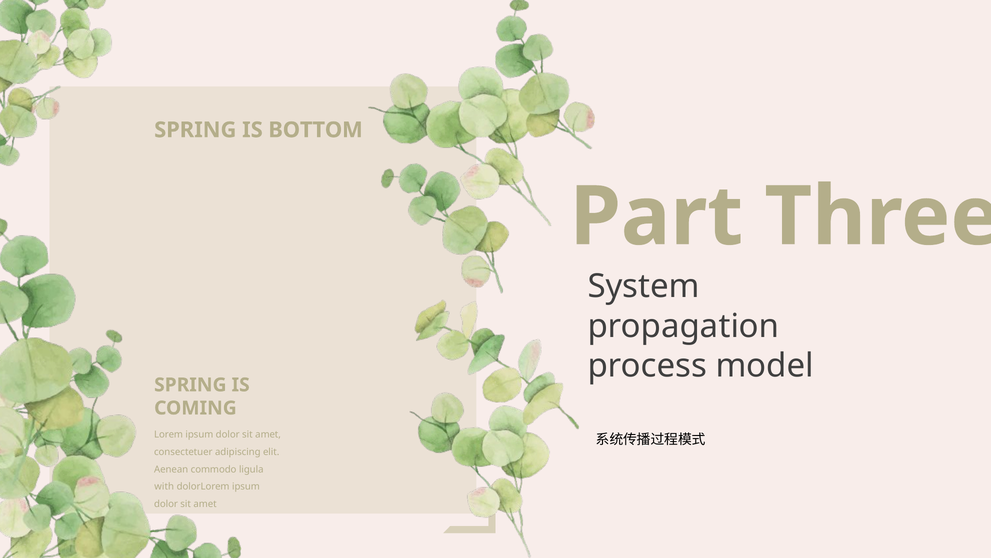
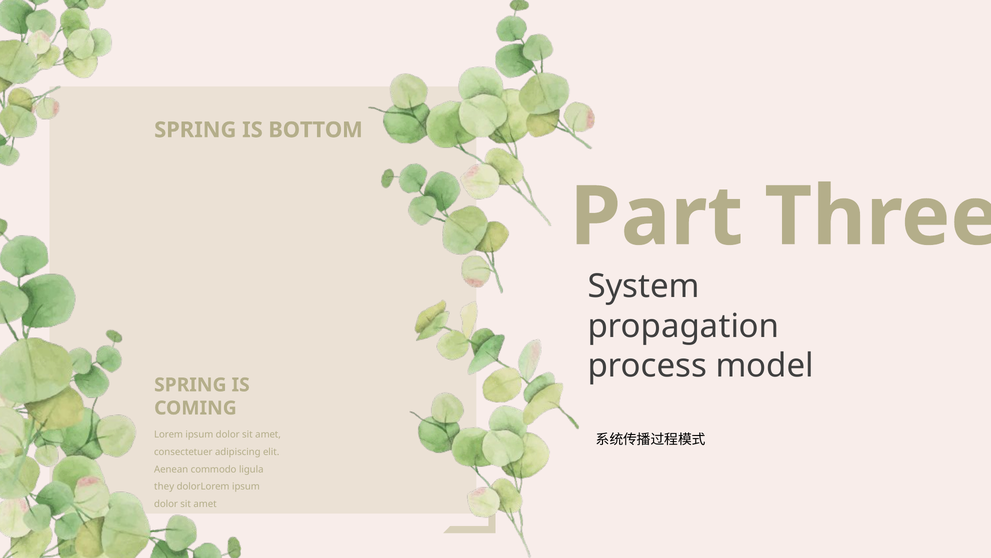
with: with -> they
